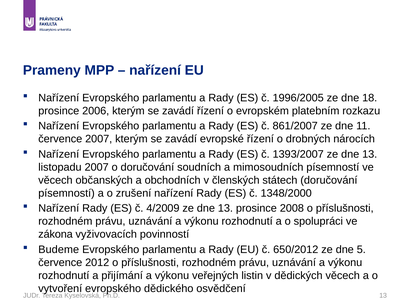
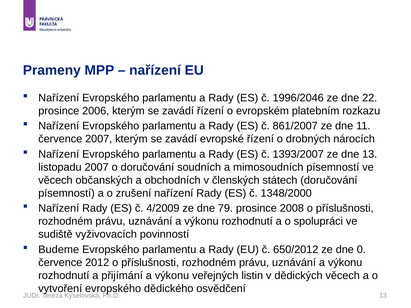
1996/2005: 1996/2005 -> 1996/2046
18: 18 -> 22
4/2009 ze dne 13: 13 -> 79
zákona: zákona -> sudiště
5: 5 -> 0
